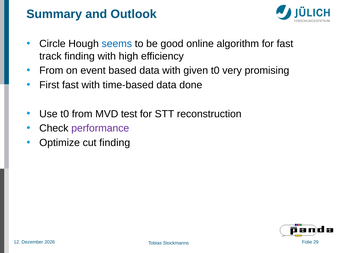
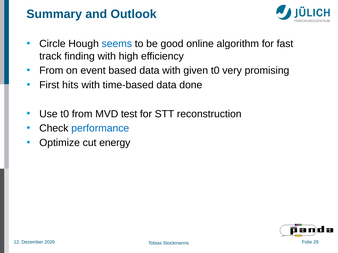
First fast: fast -> hits
performance colour: purple -> blue
cut finding: finding -> energy
